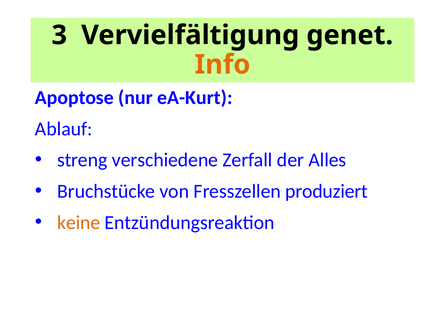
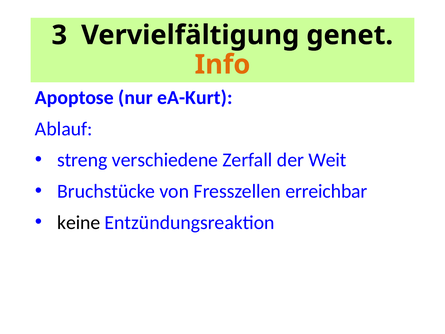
Alles: Alles -> Weit
produziert: produziert -> erreichbar
keine colour: orange -> black
